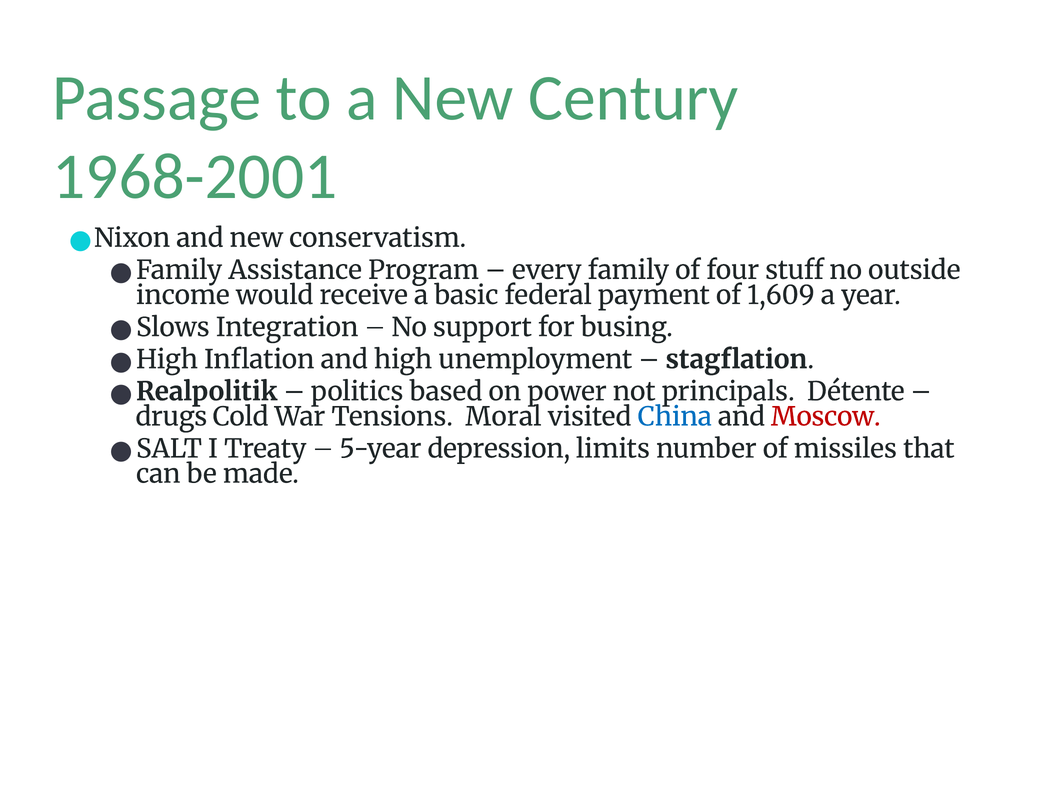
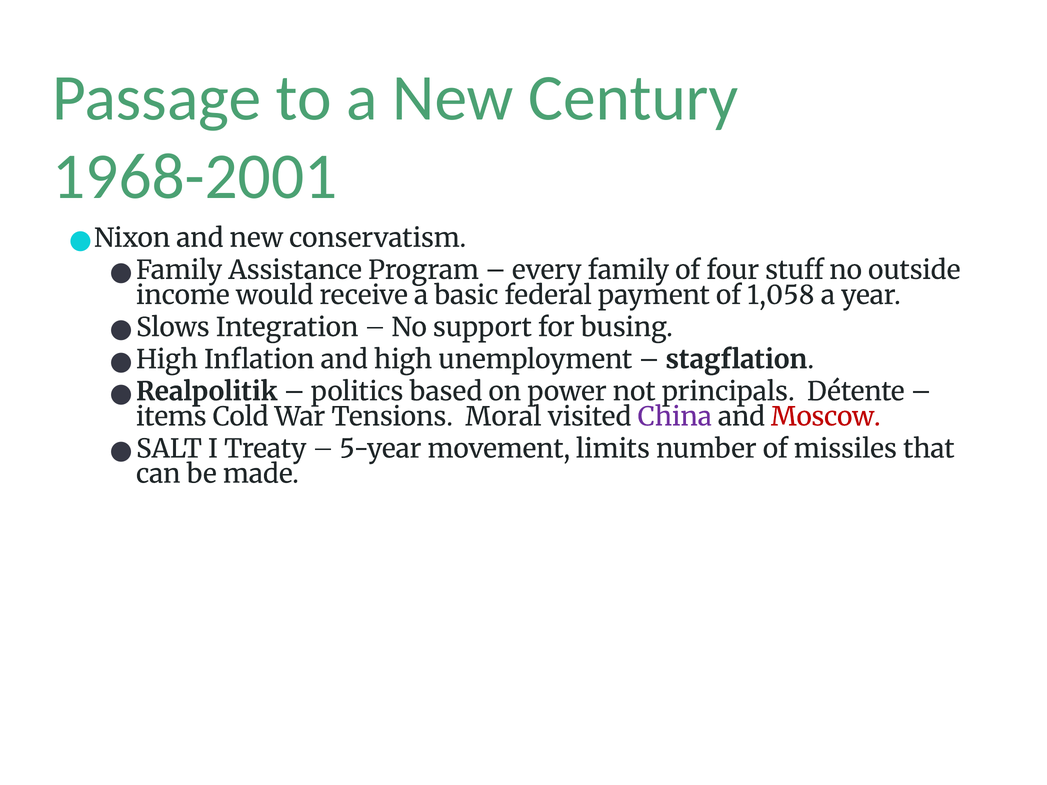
1,609: 1,609 -> 1,058
drugs: drugs -> items
China colour: blue -> purple
depression: depression -> movement
